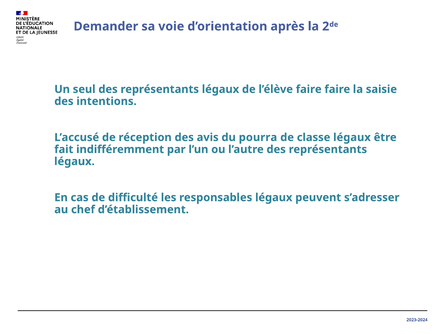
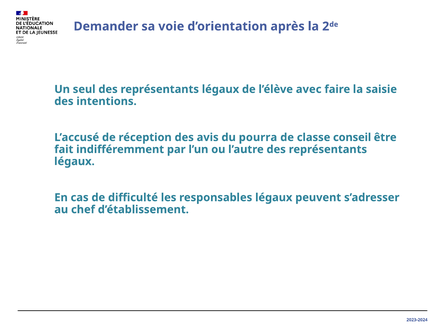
l’élève faire: faire -> avec
classe légaux: légaux -> conseil
